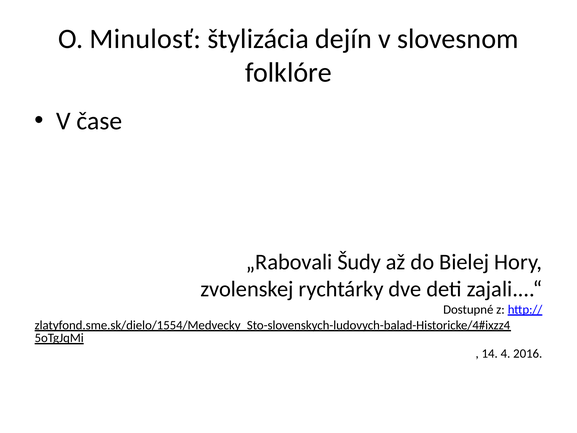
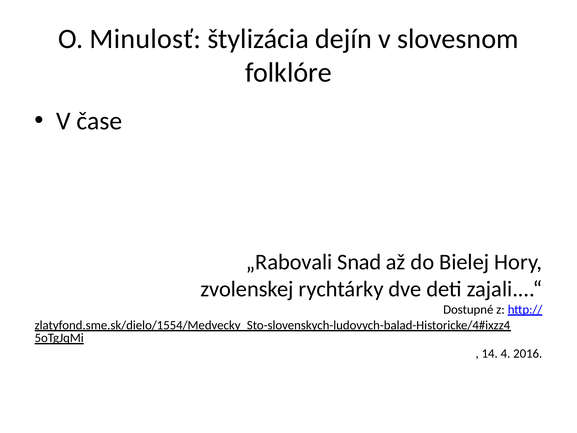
Šudy: Šudy -> Snad
